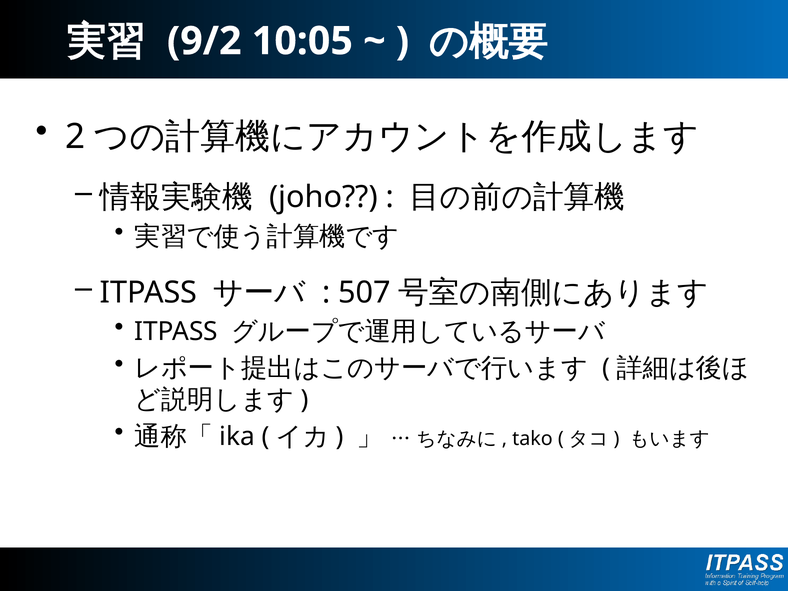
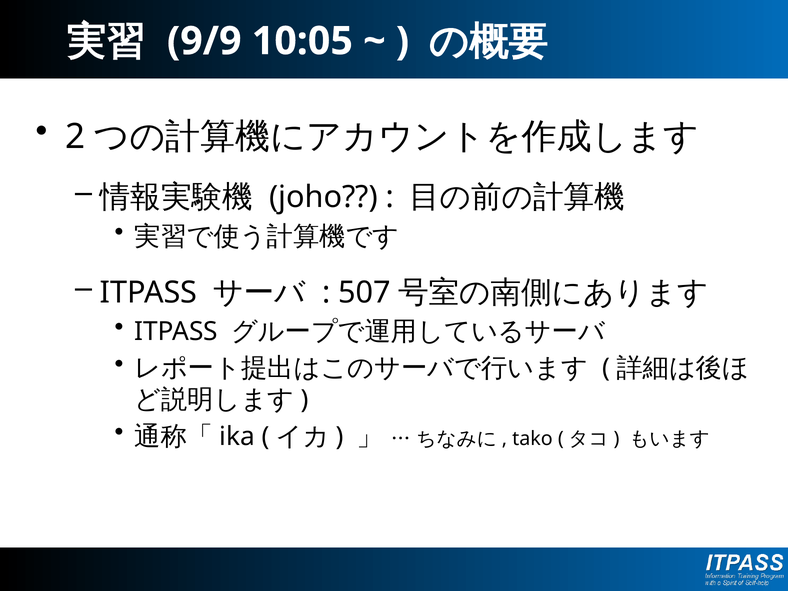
9/2: 9/2 -> 9/9
